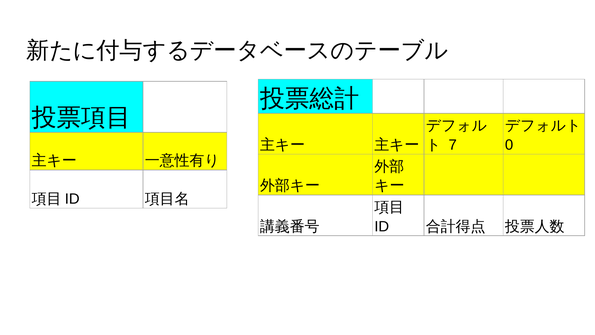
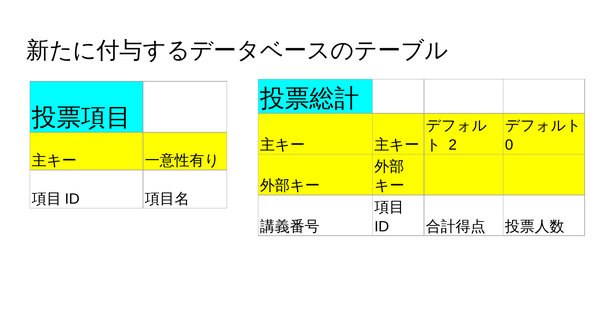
7: 7 -> 2
